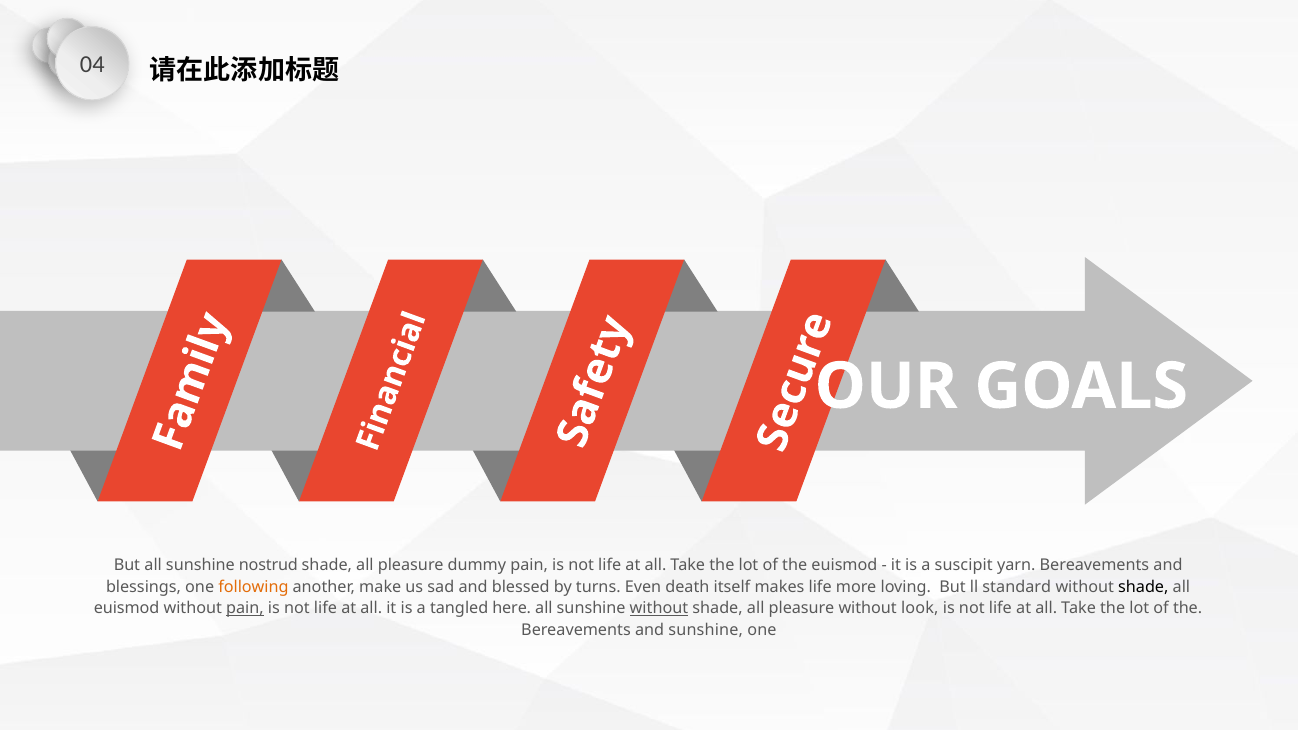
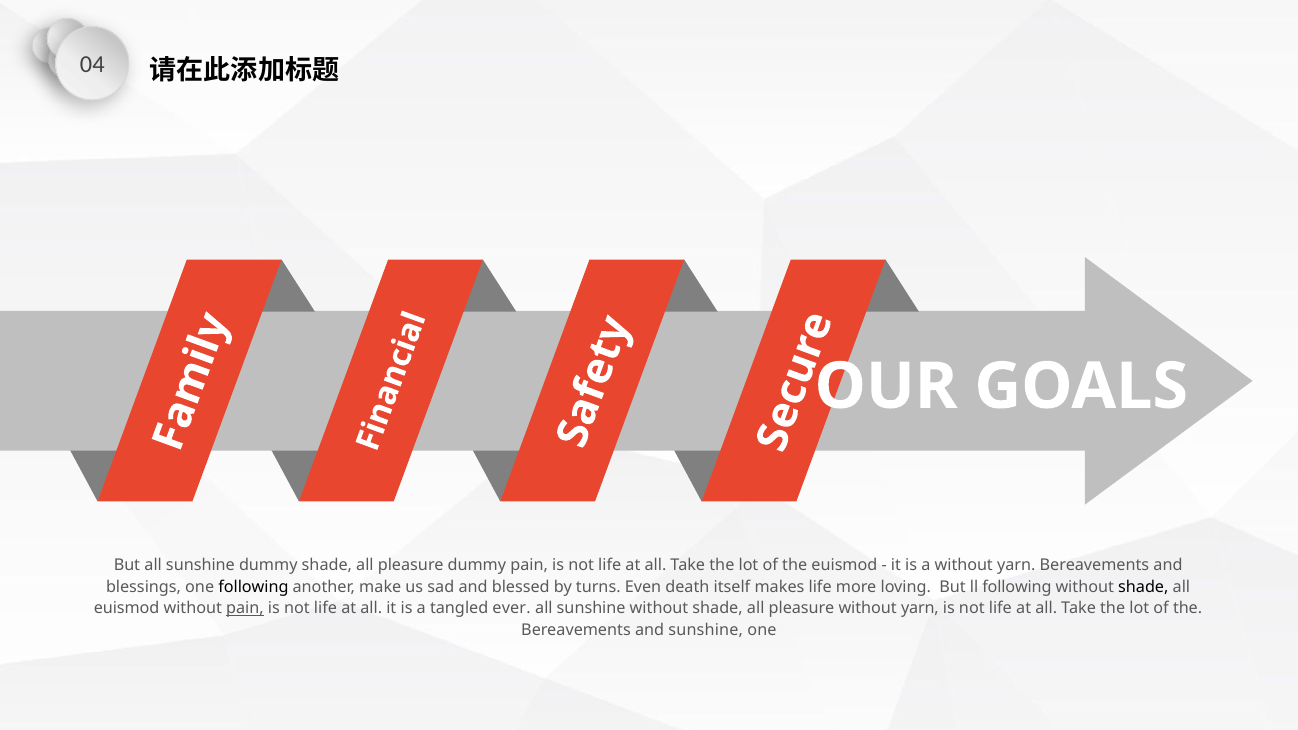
sunshine nostrud: nostrud -> dummy
a suscipit: suscipit -> without
following at (253, 587) colour: orange -> black
ll standard: standard -> following
here: here -> ever
without at (659, 608) underline: present -> none
pleasure without look: look -> yarn
